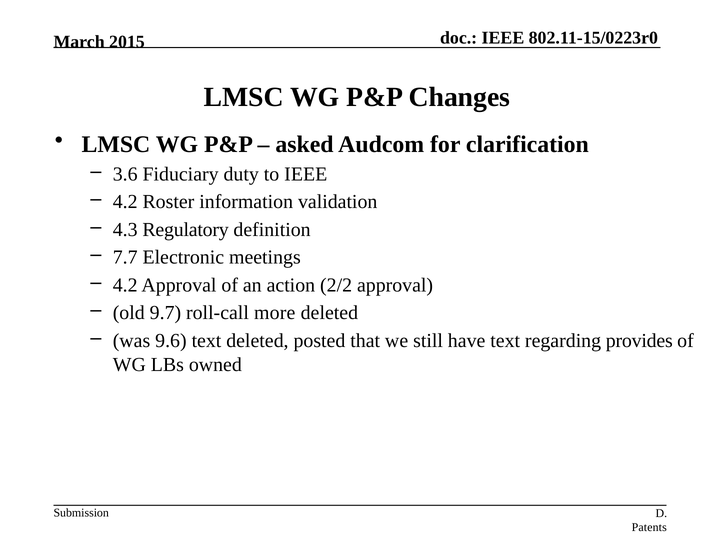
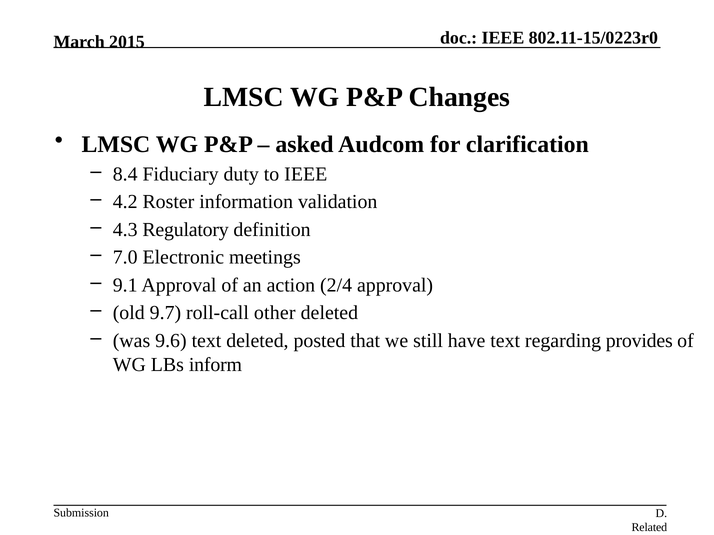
3.6: 3.6 -> 8.4
7.7: 7.7 -> 7.0
4.2 at (125, 285): 4.2 -> 9.1
2/2: 2/2 -> 2/4
more: more -> other
owned: owned -> inform
Patents: Patents -> Related
